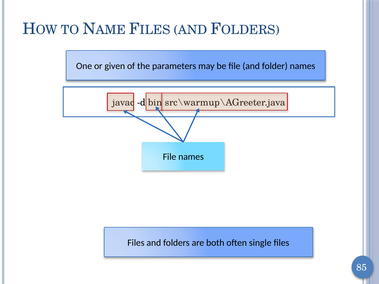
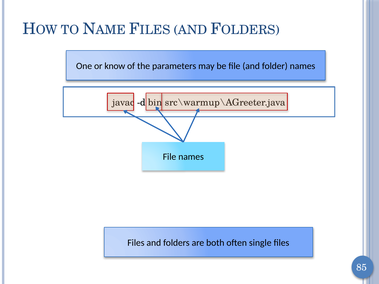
given: given -> know
